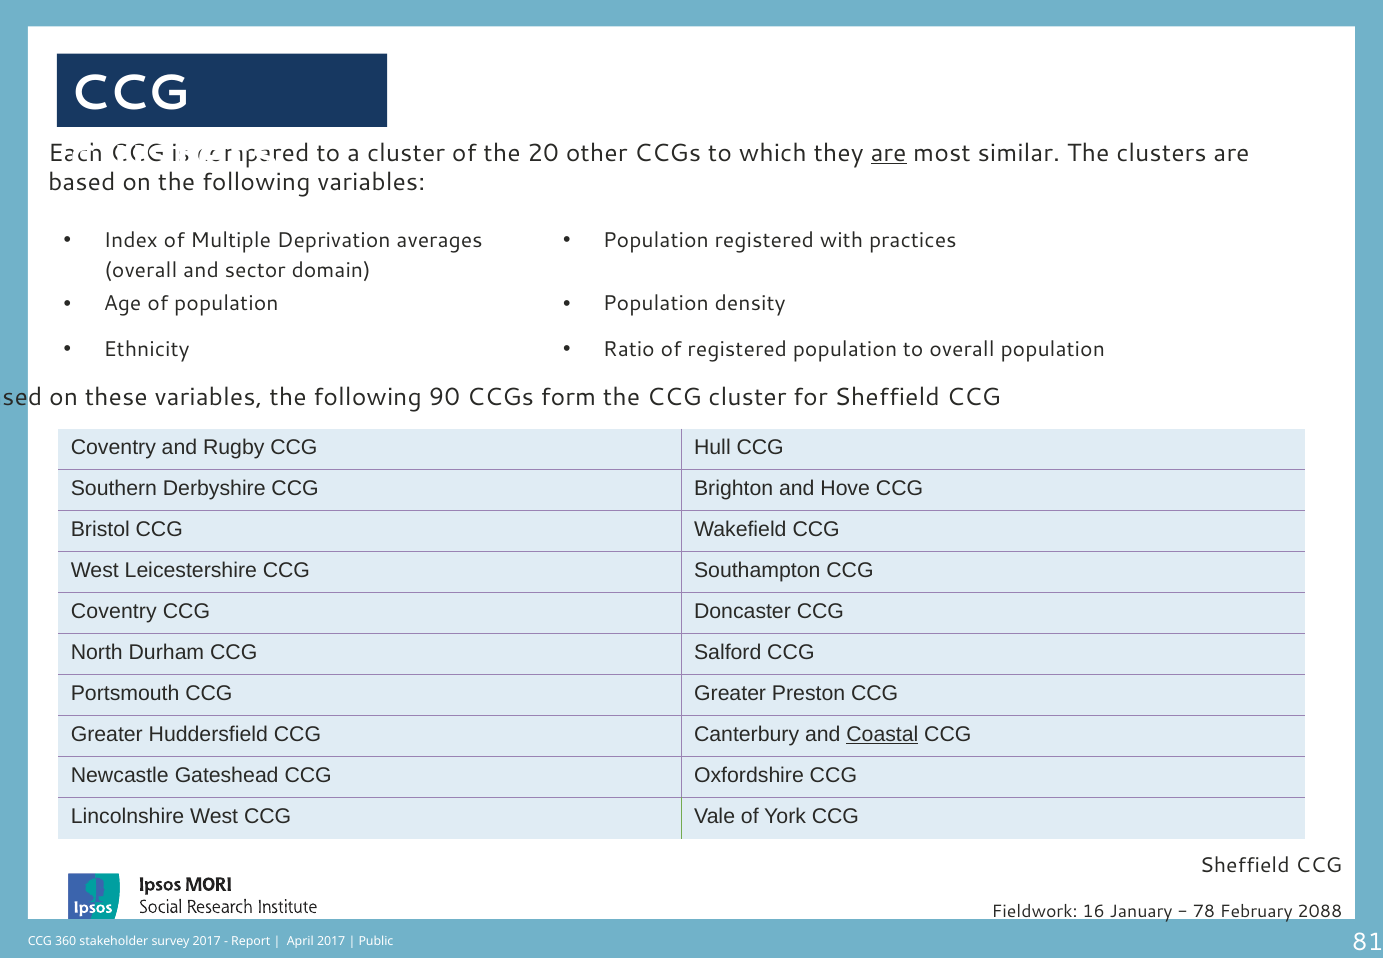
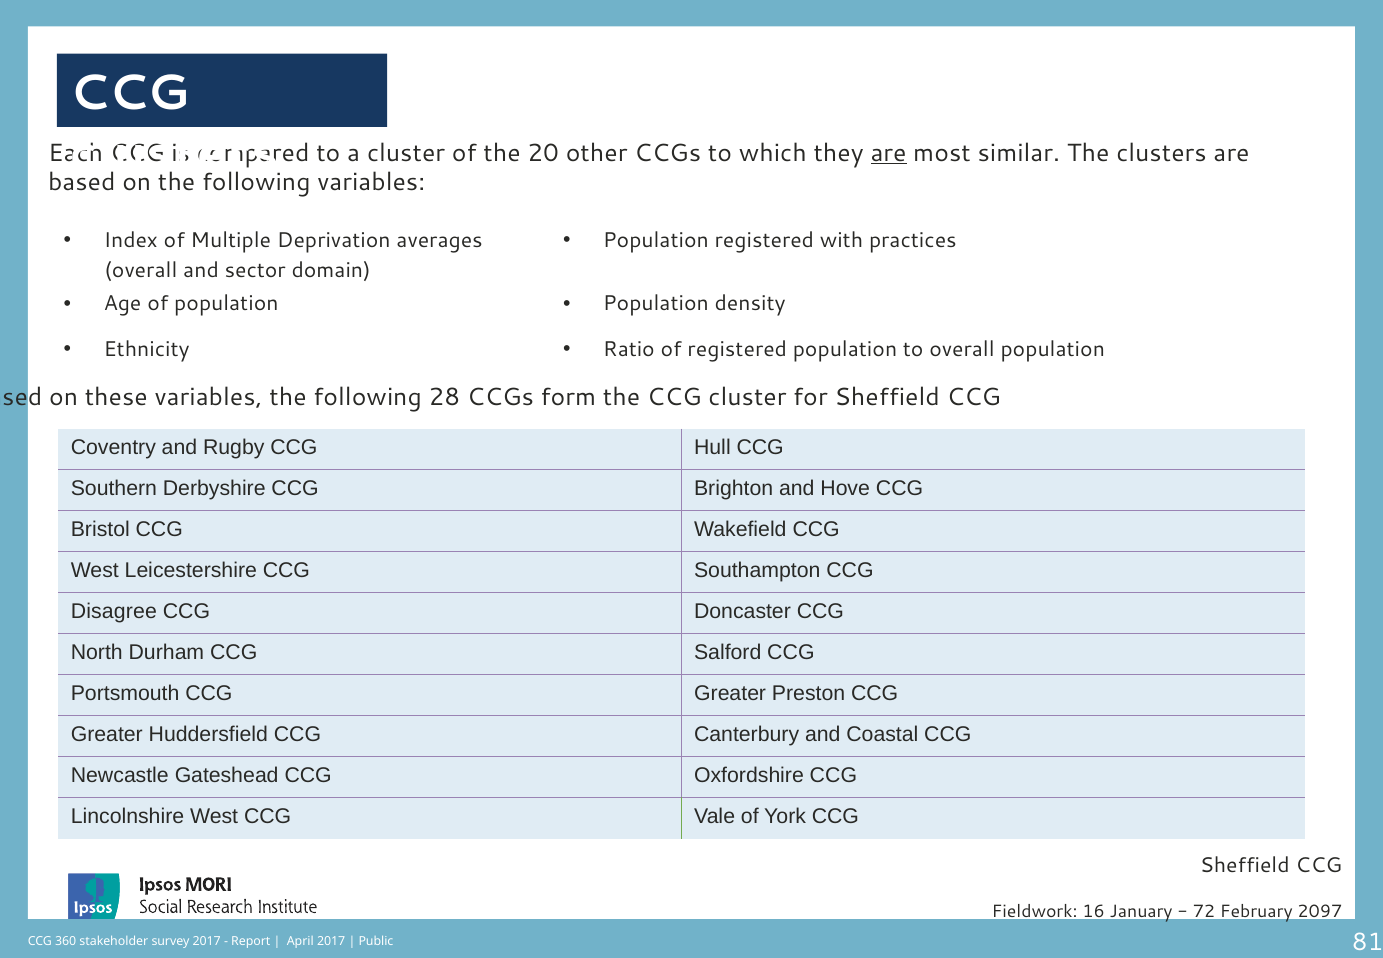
90: 90 -> 28
Coventry at (114, 611): Coventry -> Disagree
Coastal underline: present -> none
78: 78 -> 72
2088: 2088 -> 2097
